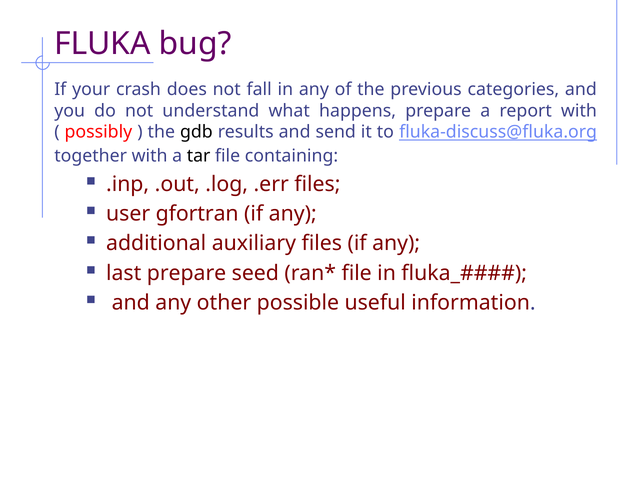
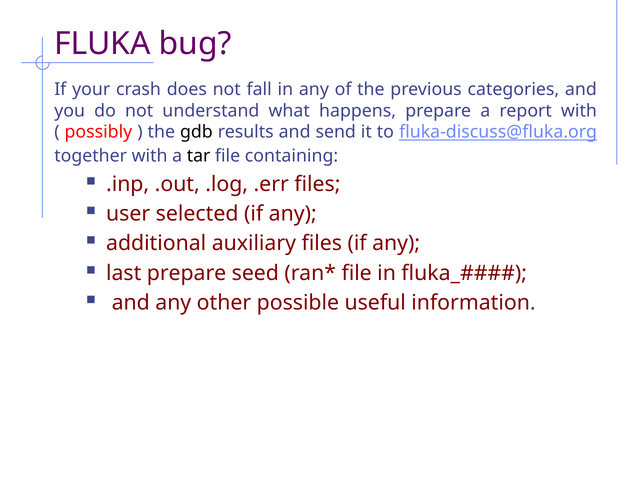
gfortran: gfortran -> selected
